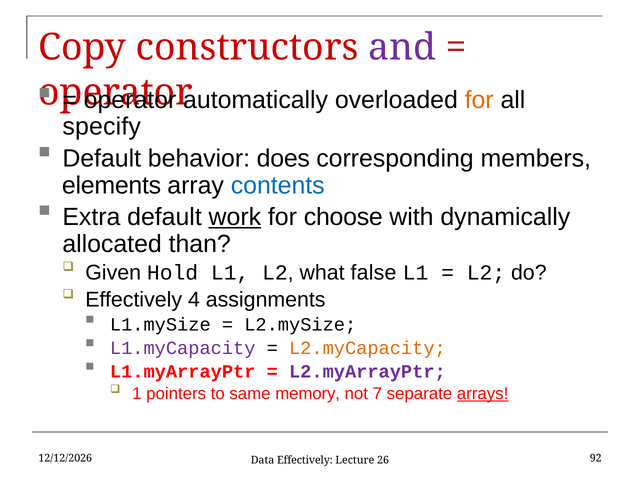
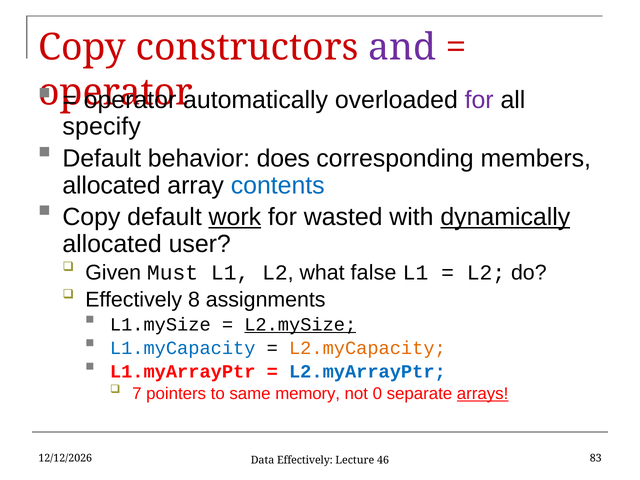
for at (479, 100) colour: orange -> purple
elements at (112, 185): elements -> allocated
Extra at (91, 217): Extra -> Copy
choose: choose -> wasted
dynamically underline: none -> present
than: than -> user
Hold: Hold -> Must
4: 4 -> 8
L2.mySize underline: none -> present
L1.myCapacity colour: purple -> blue
L2.myArrayPtr colour: purple -> blue
1: 1 -> 7
7: 7 -> 0
92: 92 -> 83
26: 26 -> 46
